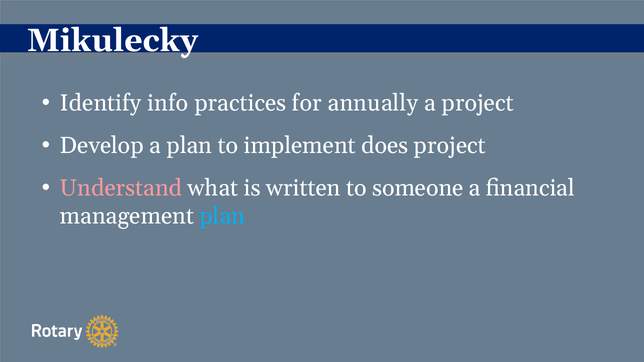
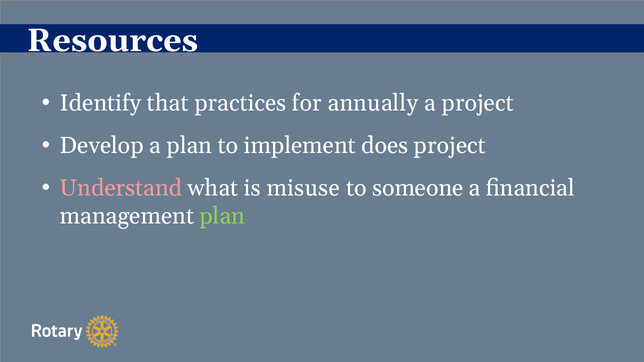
Mikulecky: Mikulecky -> Resources
info: info -> that
written: written -> misuse
plan at (222, 216) colour: light blue -> light green
